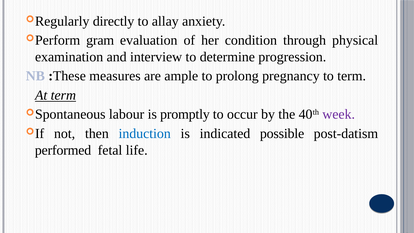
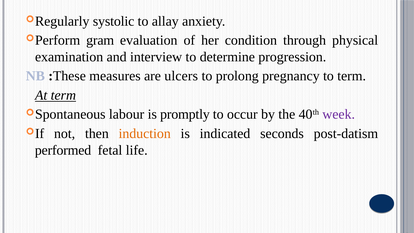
directly: directly -> systolic
ample: ample -> ulcers
induction colour: blue -> orange
possible: possible -> seconds
